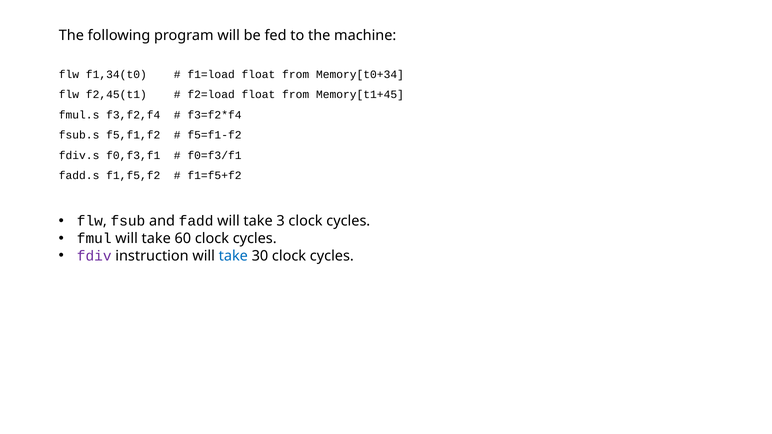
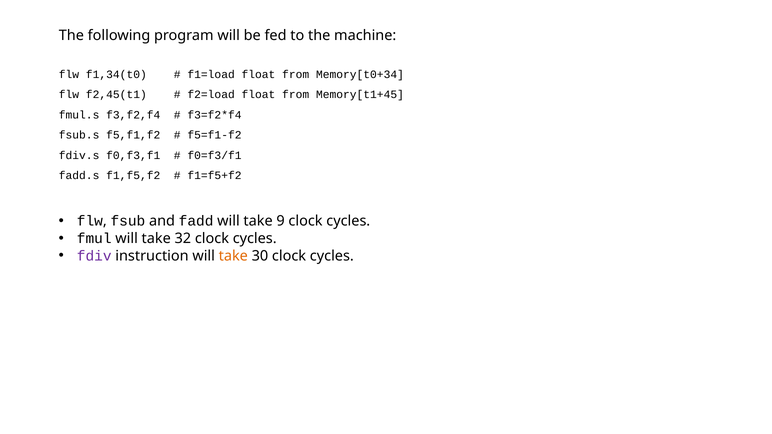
3: 3 -> 9
60: 60 -> 32
take at (233, 256) colour: blue -> orange
